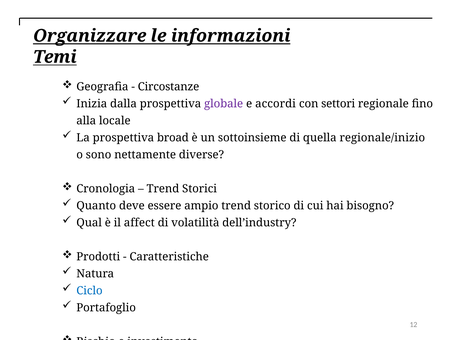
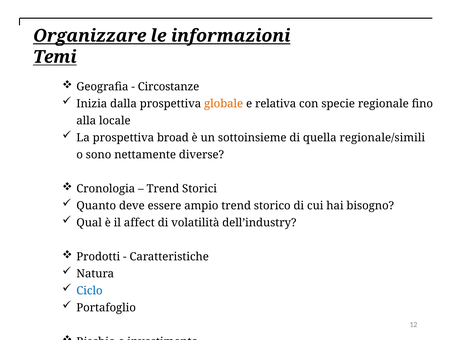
globale colour: purple -> orange
accordi: accordi -> relativa
settori: settori -> specie
regionale/inizio: regionale/inizio -> regionale/simili
